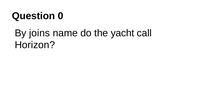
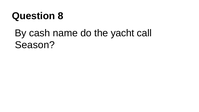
0: 0 -> 8
joins: joins -> cash
Horizon: Horizon -> Season
